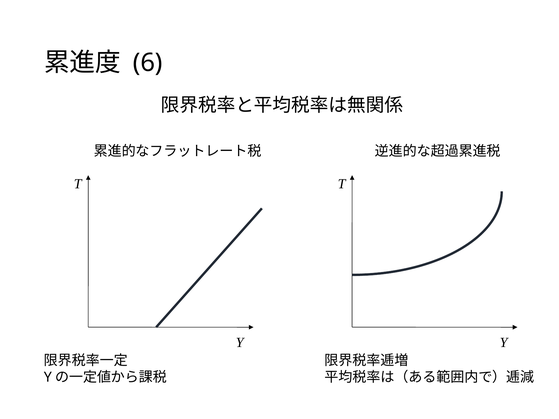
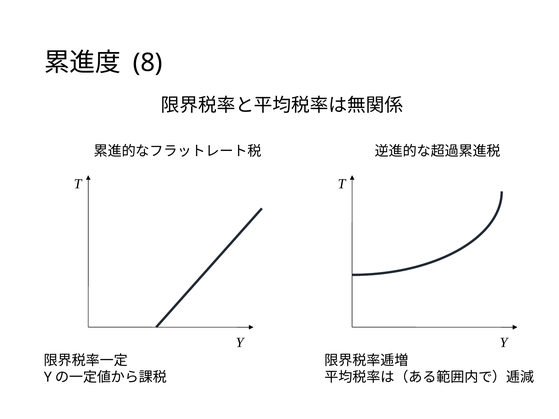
6: 6 -> 8
